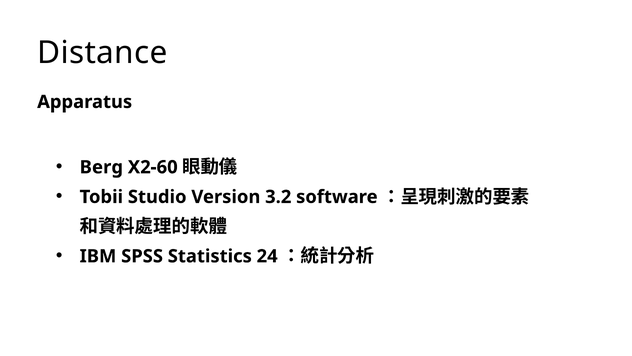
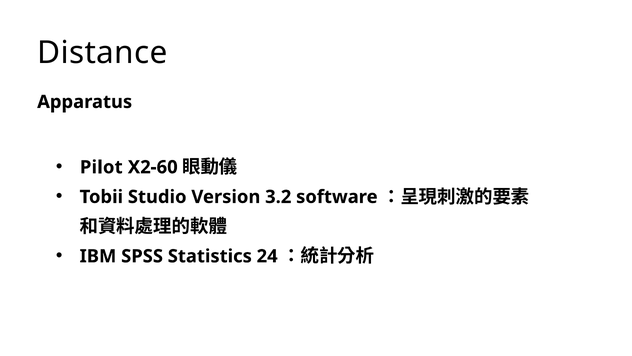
Berg: Berg -> Pilot
